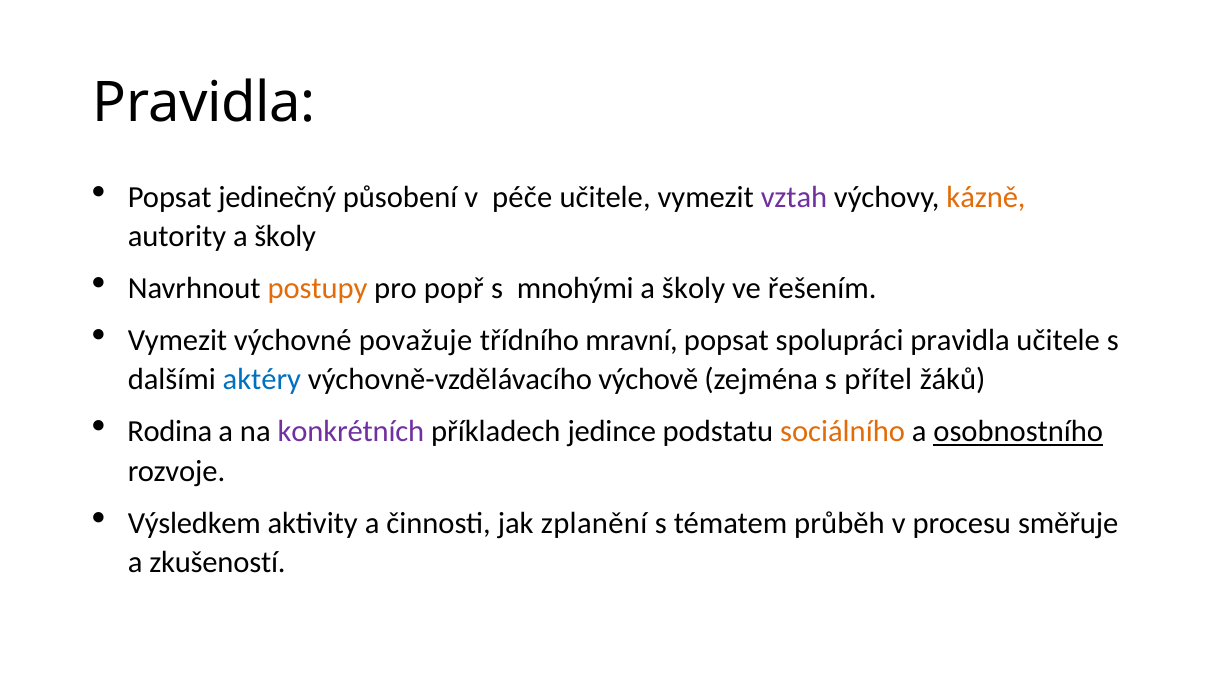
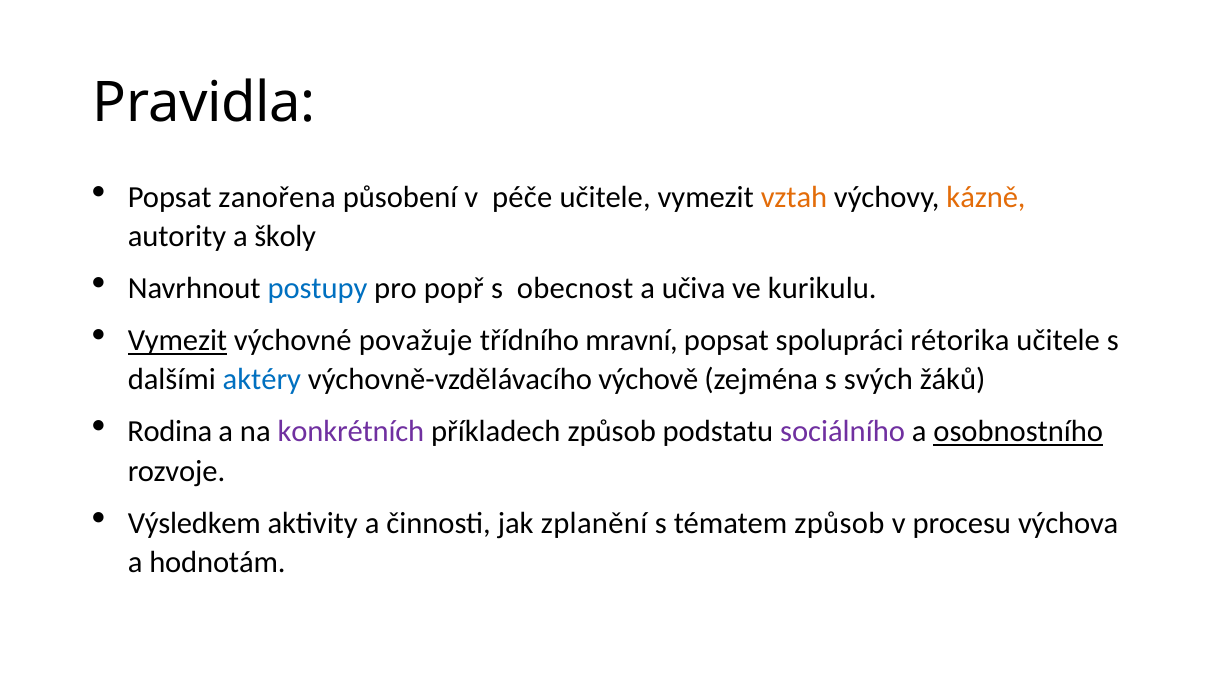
jedinečný: jedinečný -> zanořena
vztah colour: purple -> orange
postupy colour: orange -> blue
mnohými: mnohými -> obecnost
školy at (694, 289): školy -> učiva
řešením: řešením -> kurikulu
Vymezit at (177, 341) underline: none -> present
spolupráci pravidla: pravidla -> rétorika
přítel: přítel -> svých
příkladech jedince: jedince -> způsob
sociálního colour: orange -> purple
tématem průběh: průběh -> způsob
směřuje: směřuje -> výchova
zkušeností: zkušeností -> hodnotám
